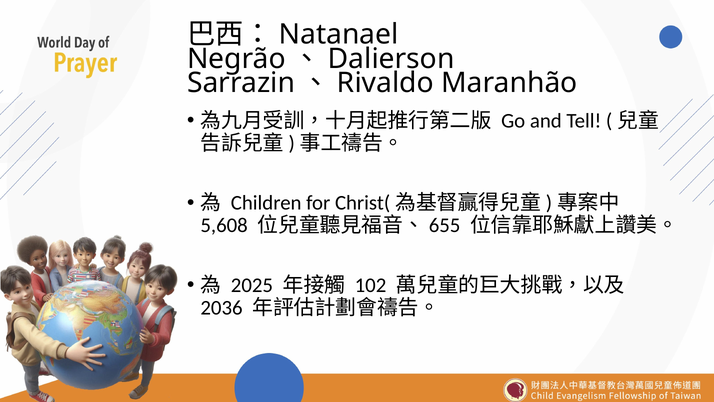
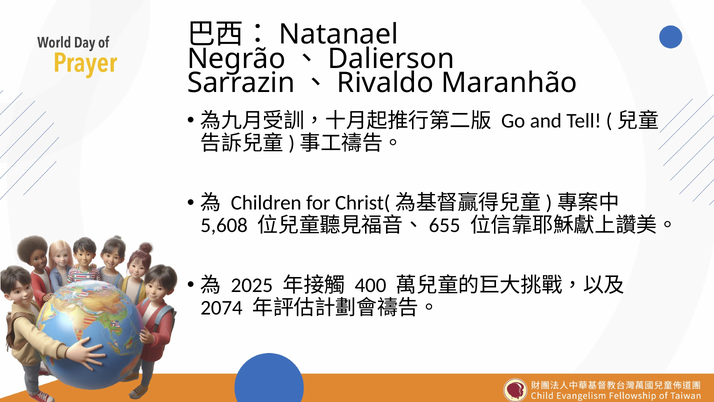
102: 102 -> 400
2036: 2036 -> 2074
